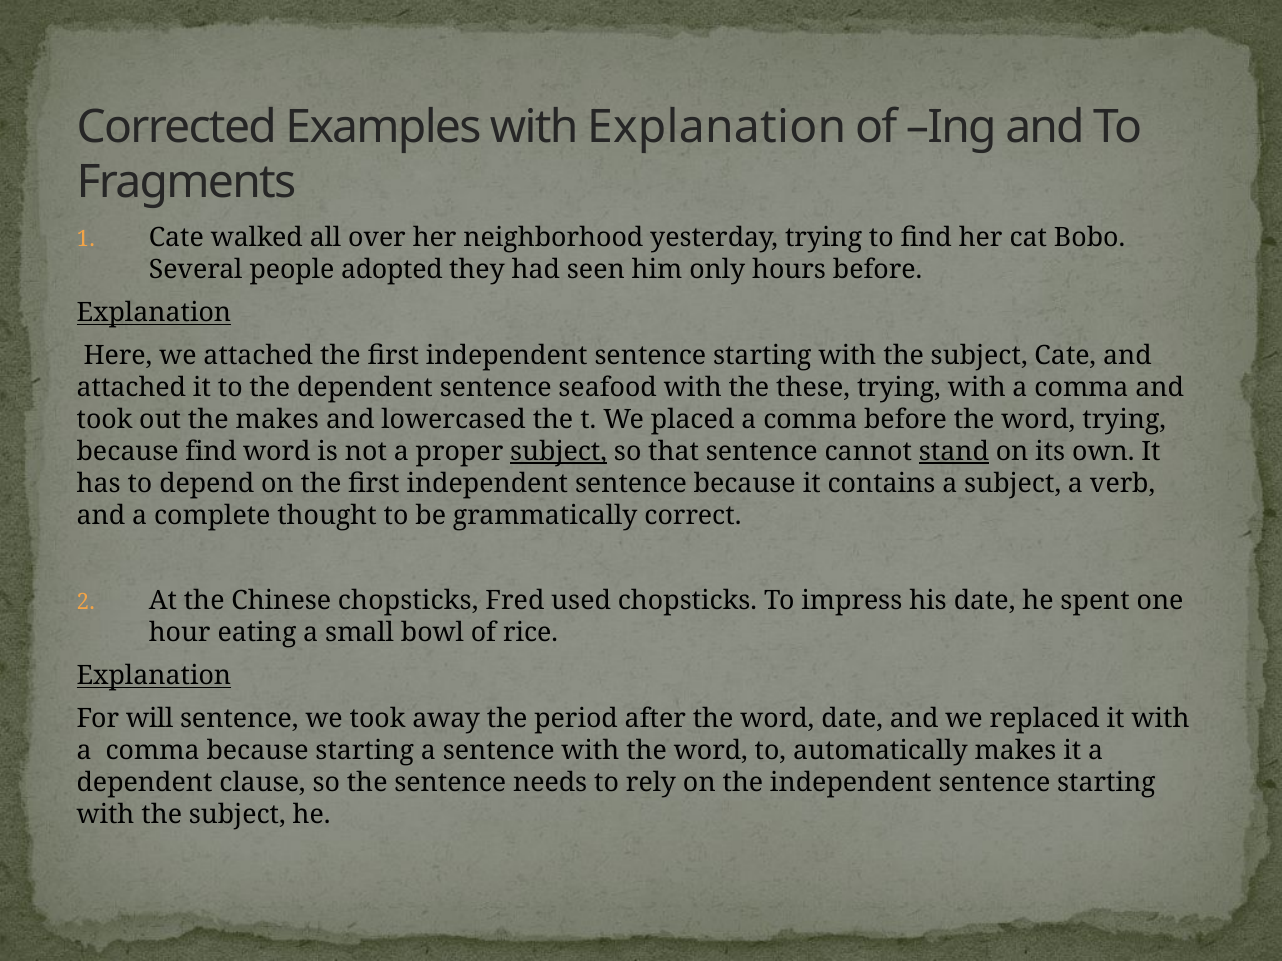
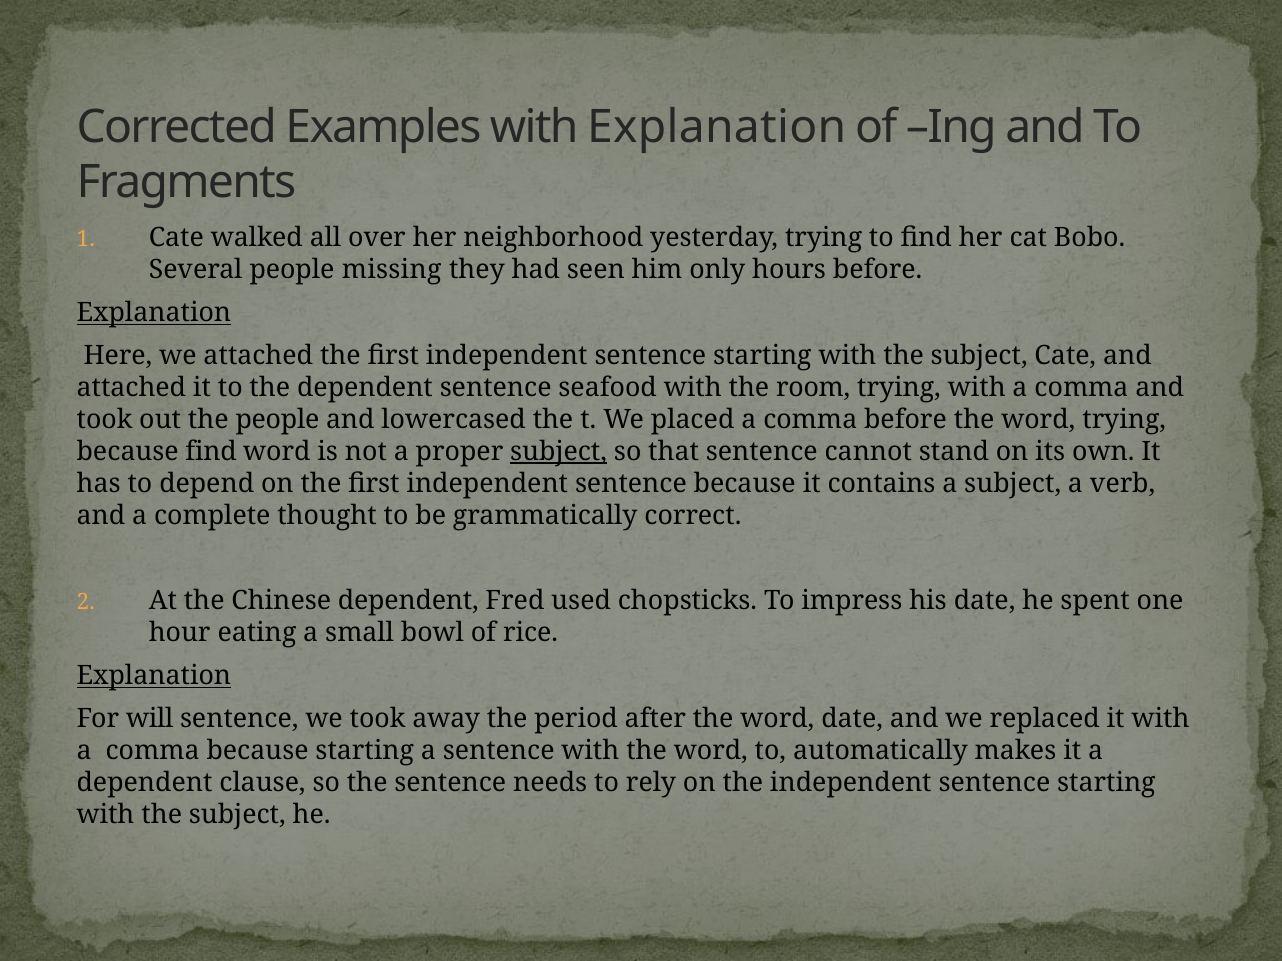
adopted: adopted -> missing
these: these -> room
the makes: makes -> people
stand underline: present -> none
Chinese chopsticks: chopsticks -> dependent
